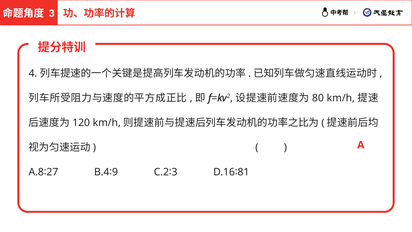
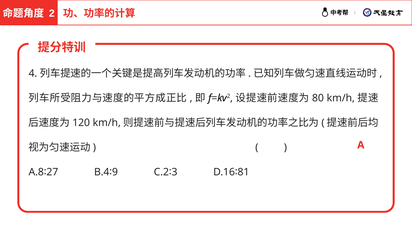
3 at (52, 13): 3 -> 2
